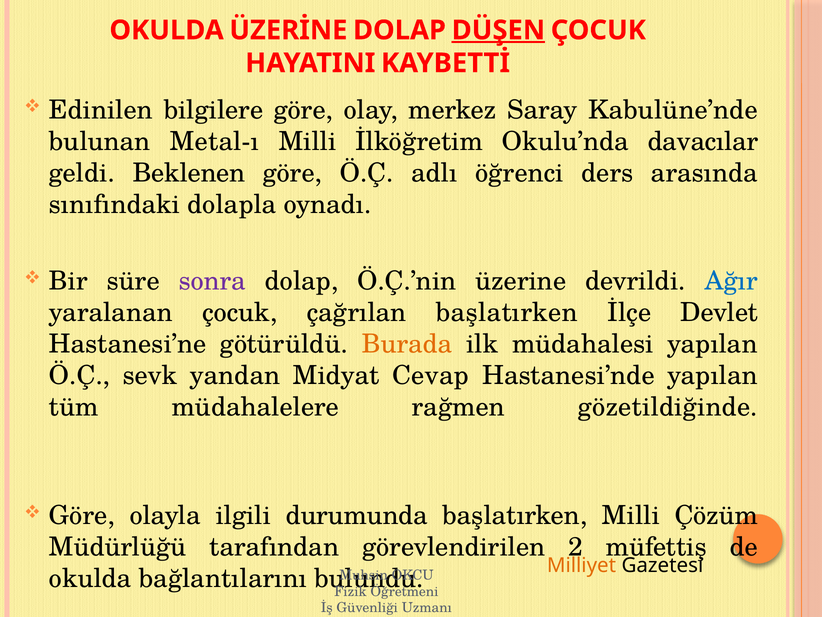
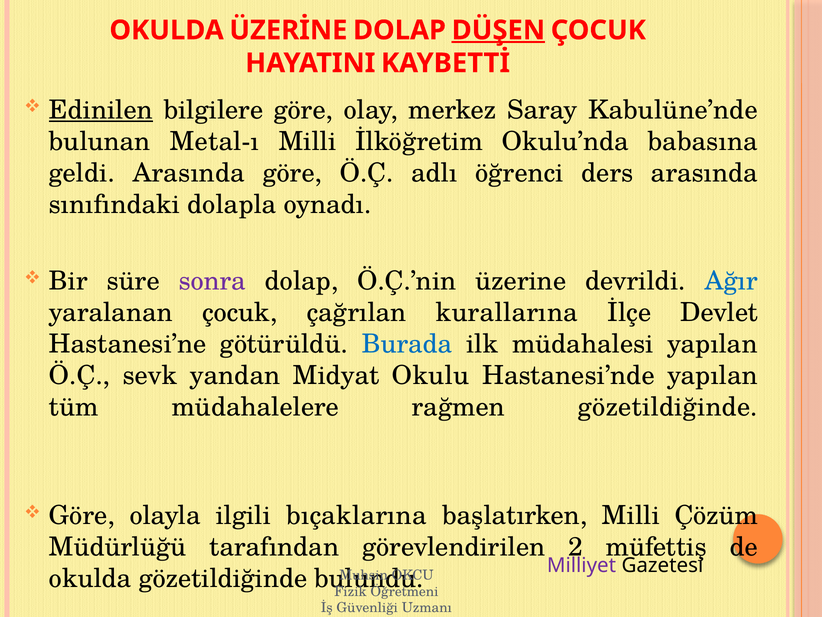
Edinilen underline: none -> present
davacılar: davacılar -> babasına
geldi Beklenen: Beklenen -> Arasında
çağrılan başlatırken: başlatırken -> kurallarına
Burada colour: orange -> blue
Cevap: Cevap -> Okulu
durumunda: durumunda -> bıçaklarına
Milliyet colour: orange -> purple
okulda bağlantılarını: bağlantılarını -> gözetildiğinde
